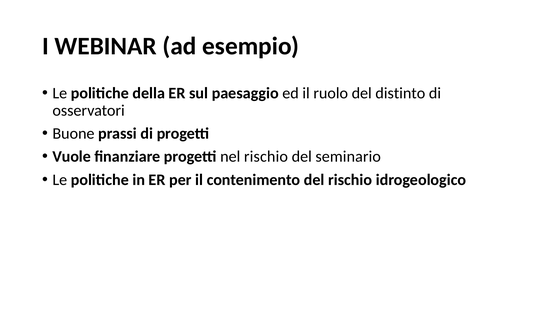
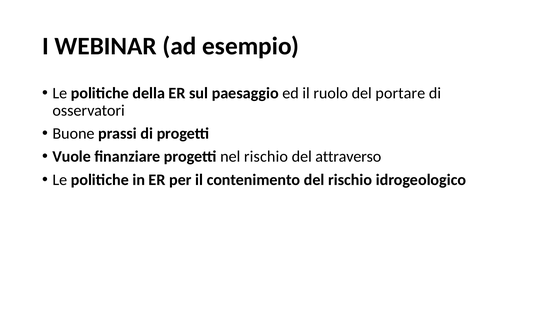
distinto: distinto -> portare
seminario: seminario -> attraverso
